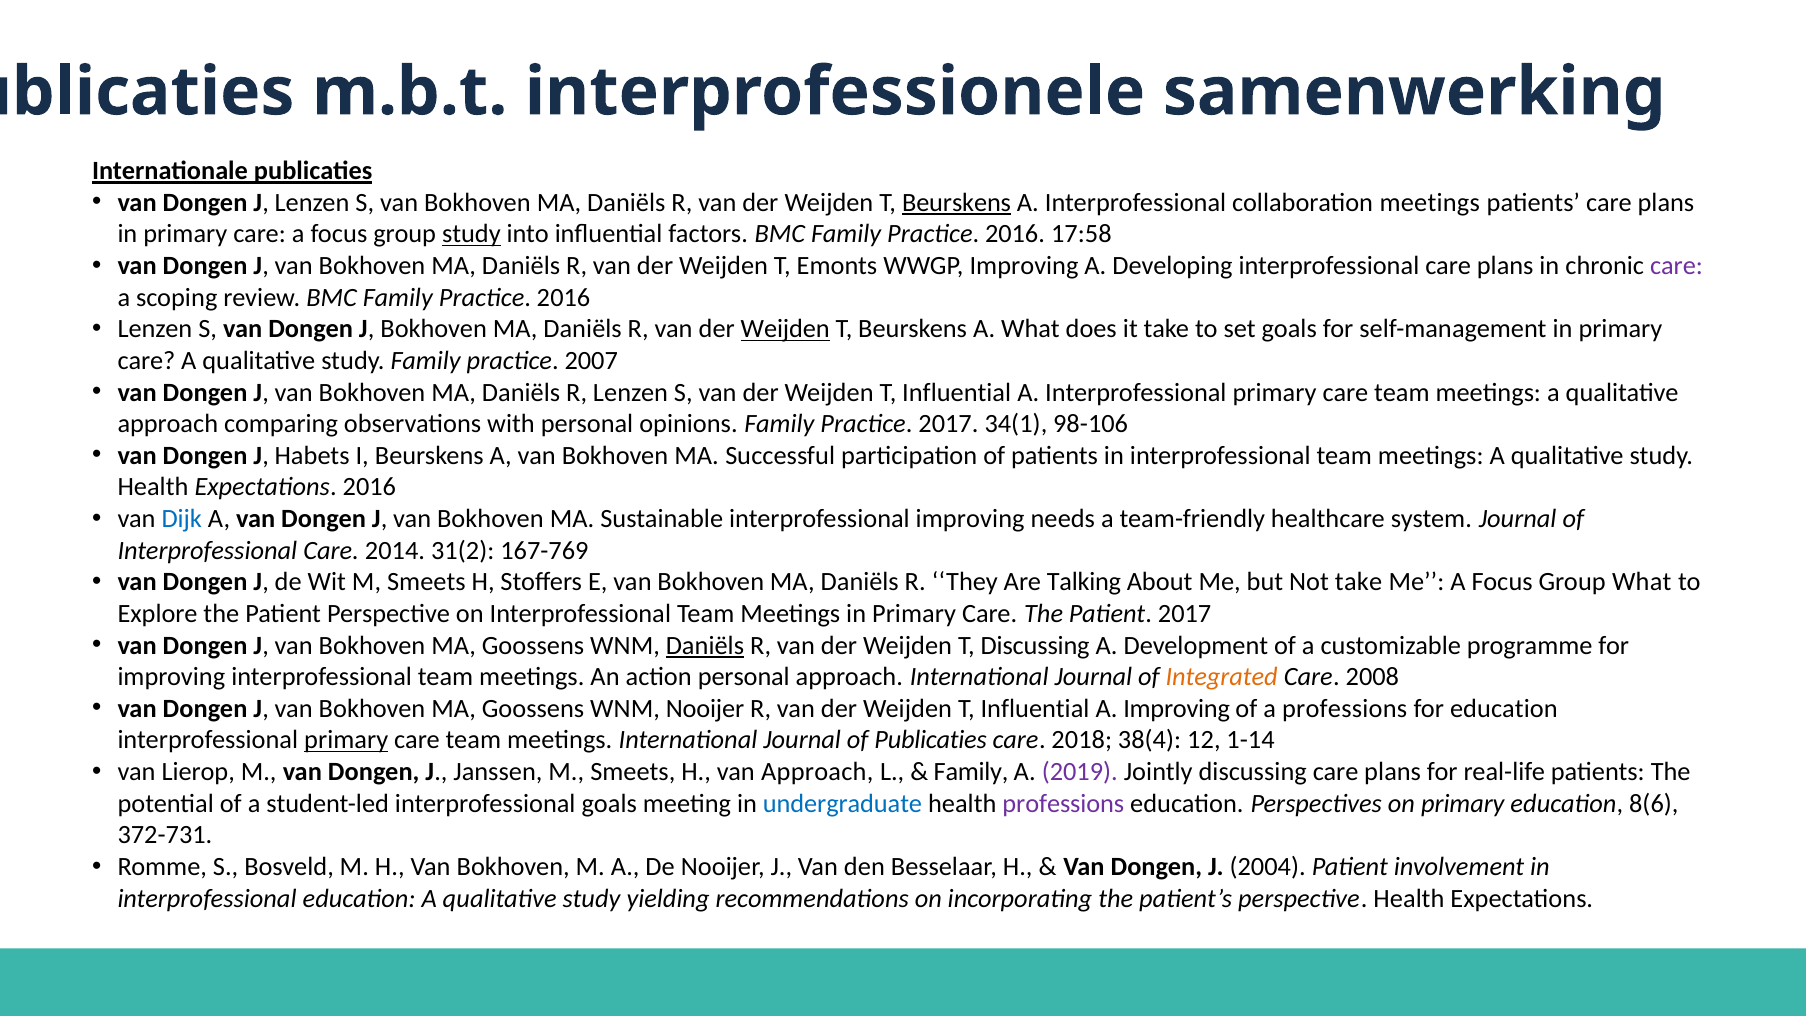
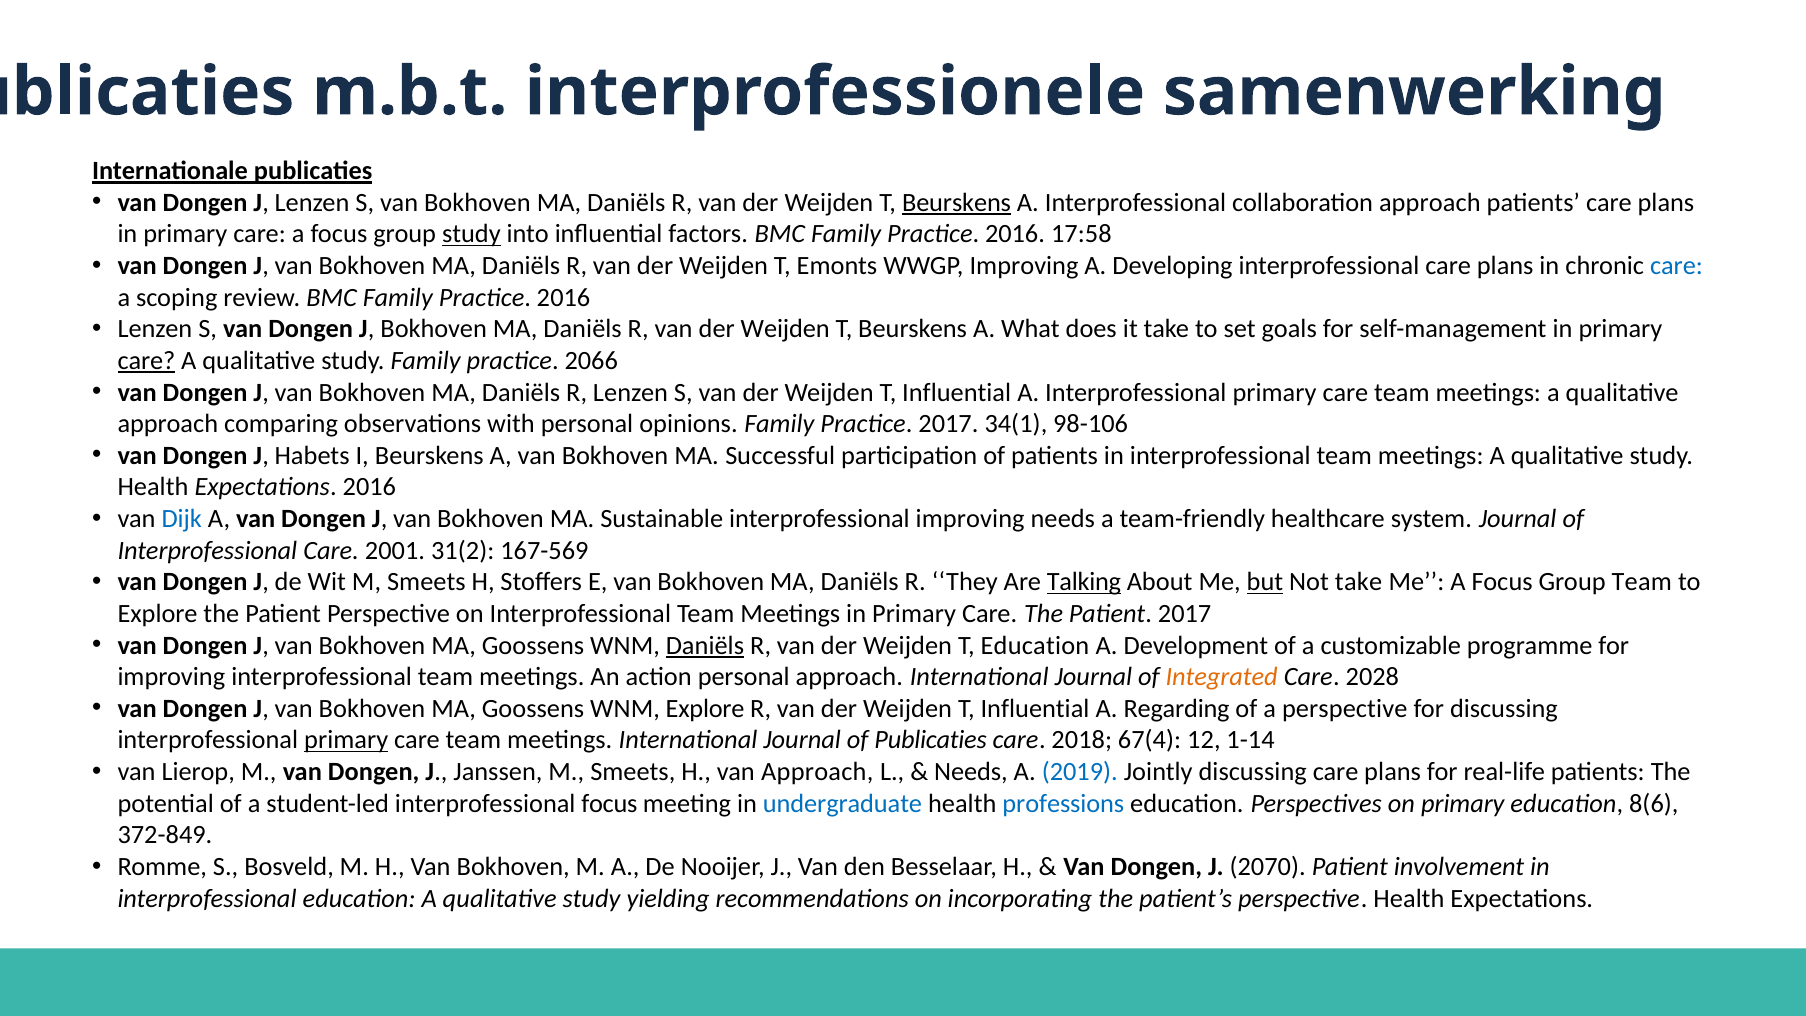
collaboration meetings: meetings -> approach
care at (1676, 266) colour: purple -> blue
Weijden at (785, 329) underline: present -> none
care at (146, 361) underline: none -> present
2007: 2007 -> 2066
2014: 2014 -> 2001
167-769: 167-769 -> 167-569
Talking underline: none -> present
but underline: none -> present
Group What: What -> Team
T Discussing: Discussing -> Education
2008: 2008 -> 2028
WNM Nooijer: Nooijer -> Explore
A Improving: Improving -> Regarding
a professions: professions -> perspective
for education: education -> discussing
38(4: 38(4 -> 67(4
Family at (971, 772): Family -> Needs
2019 colour: purple -> blue
interprofessional goals: goals -> focus
professions at (1063, 803) colour: purple -> blue
372-731: 372-731 -> 372-849
2004: 2004 -> 2070
